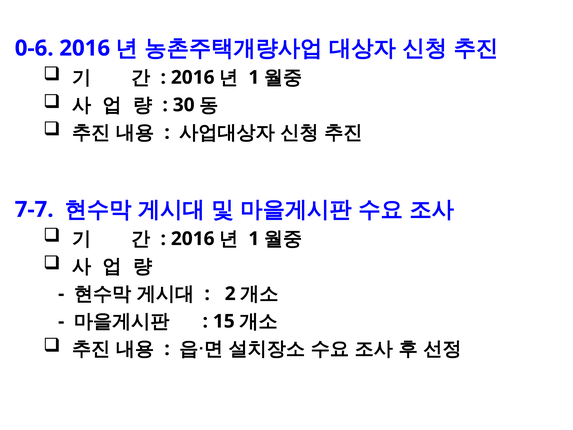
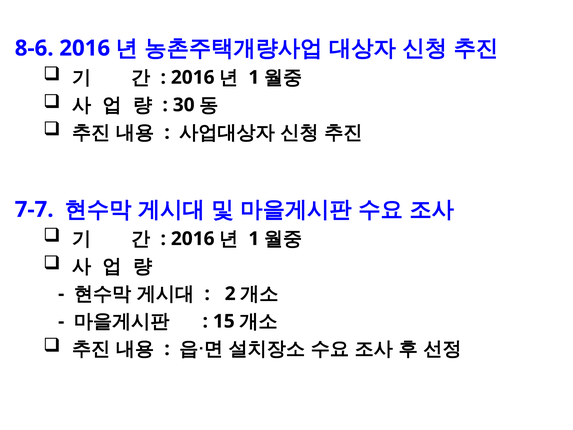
0-6: 0-6 -> 8-6
